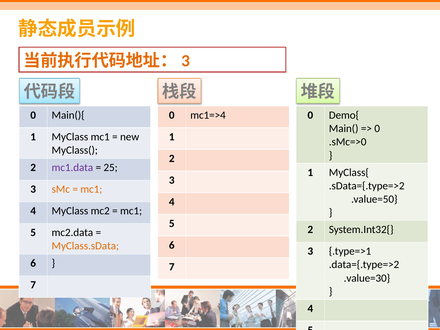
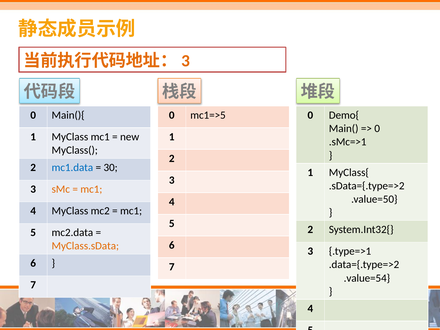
mc1=>4: mc1=>4 -> mc1=>5
.sMc=>0: .sMc=>0 -> .sMc=>1
mc1.data colour: purple -> blue
25: 25 -> 30
.value=30: .value=30 -> .value=54
